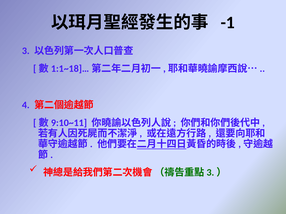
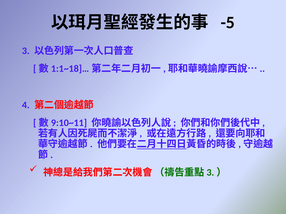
-1: -1 -> -5
